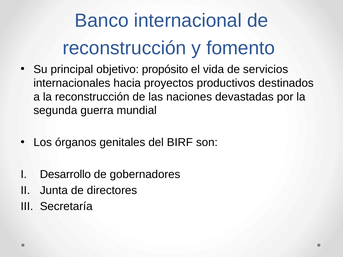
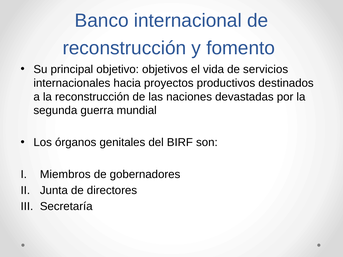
propósito: propósito -> objetivos
Desarrollo: Desarrollo -> Miembros
